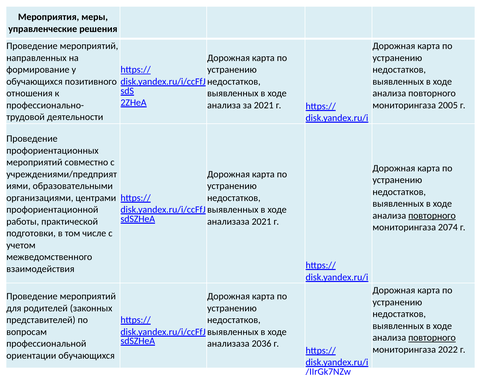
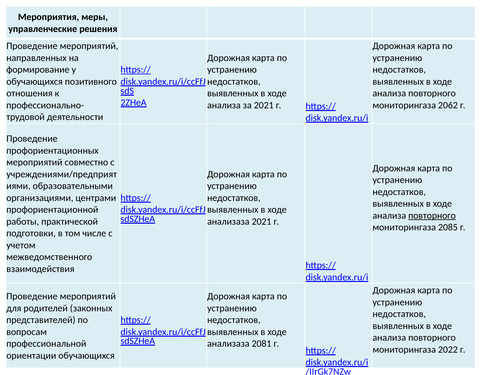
2005: 2005 -> 2062
2074: 2074 -> 2085
повторного at (432, 338) underline: present -> none
2036: 2036 -> 2081
